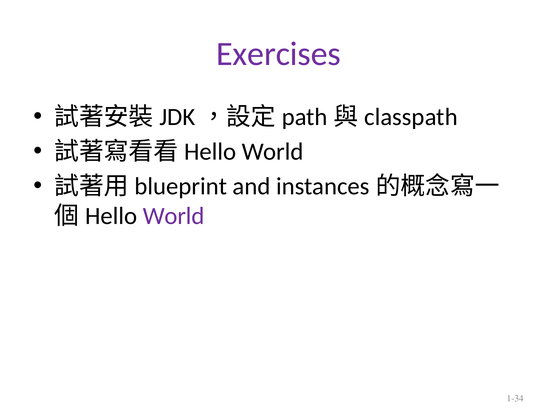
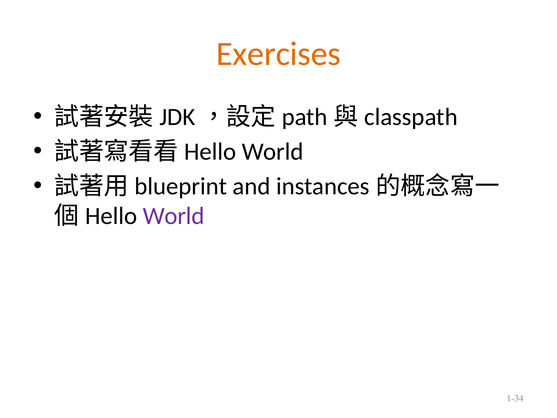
Exercises colour: purple -> orange
